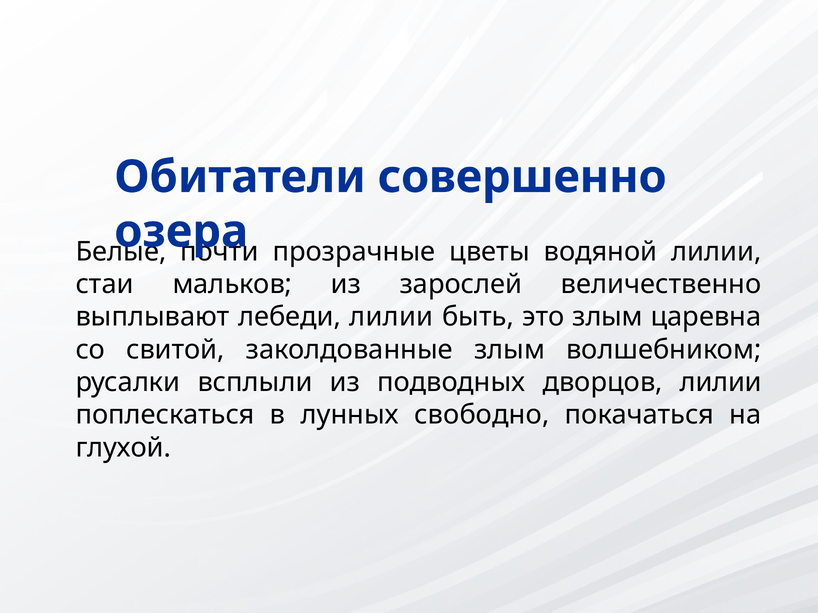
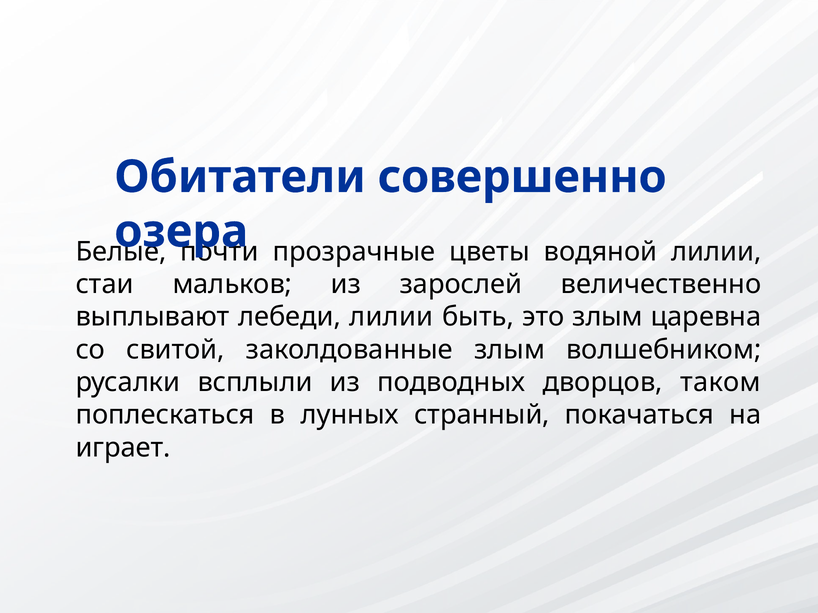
дворцов лилии: лилии -> таком
свободно: свободно -> странный
глухой: глухой -> играет
